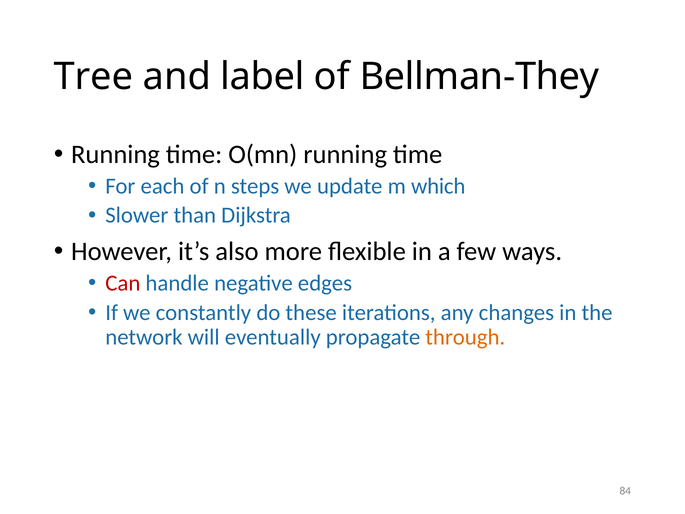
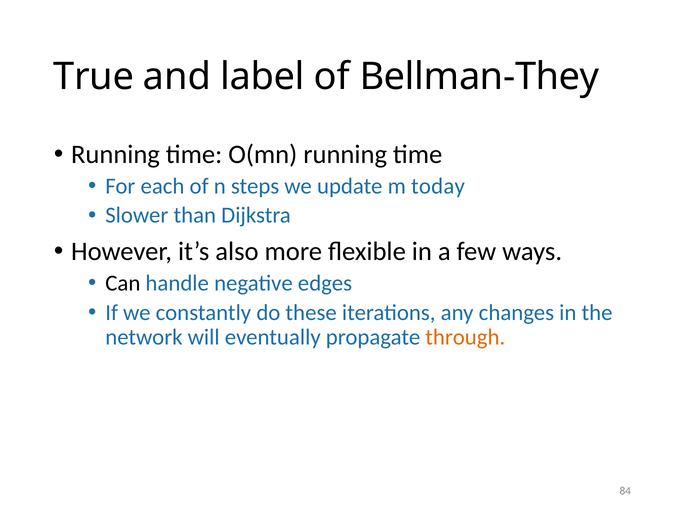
Tree: Tree -> True
which: which -> today
Can colour: red -> black
